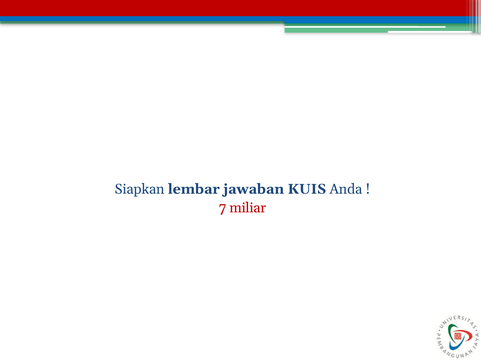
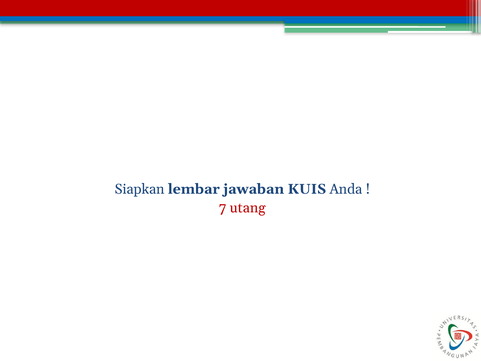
miliar: miliar -> utang
